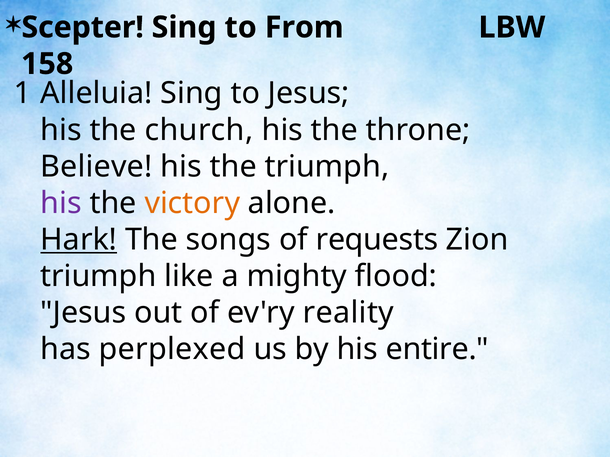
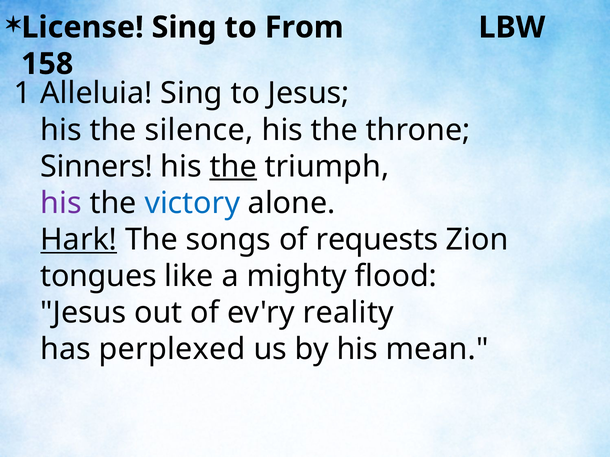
Scepter: Scepter -> License
church: church -> silence
Believe: Believe -> Sinners
the at (233, 167) underline: none -> present
victory colour: orange -> blue
triumph at (98, 277): triumph -> tongues
entire: entire -> mean
